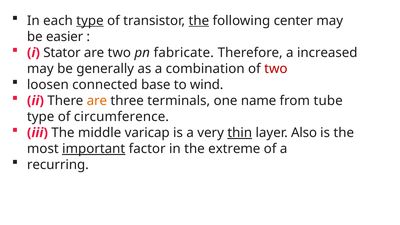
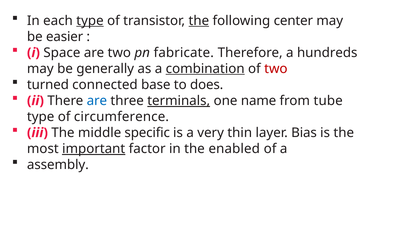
Stator: Stator -> Space
increased: increased -> hundreds
combination underline: none -> present
loosen: loosen -> turned
wind: wind -> does
are at (97, 101) colour: orange -> blue
terminals underline: none -> present
varicap: varicap -> specific
thin underline: present -> none
Also: Also -> Bias
extreme: extreme -> enabled
recurring: recurring -> assembly
